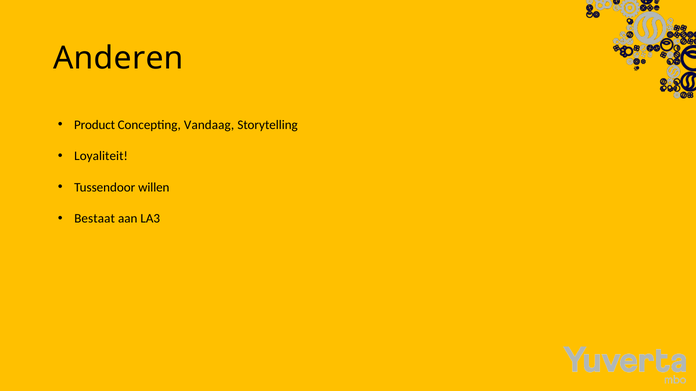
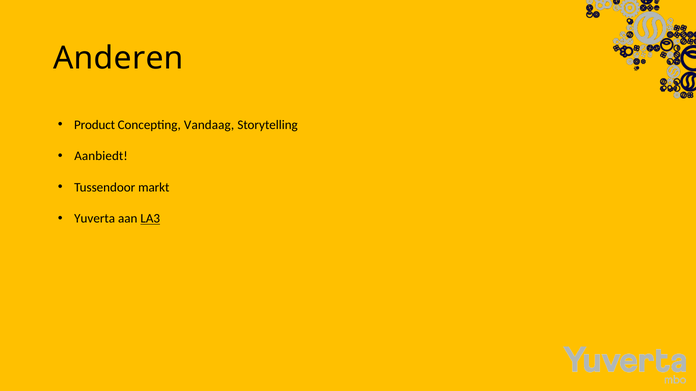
Loyaliteit: Loyaliteit -> Aanbiedt
willen: willen -> markt
Bestaat: Bestaat -> Yuverta
LA3 underline: none -> present
